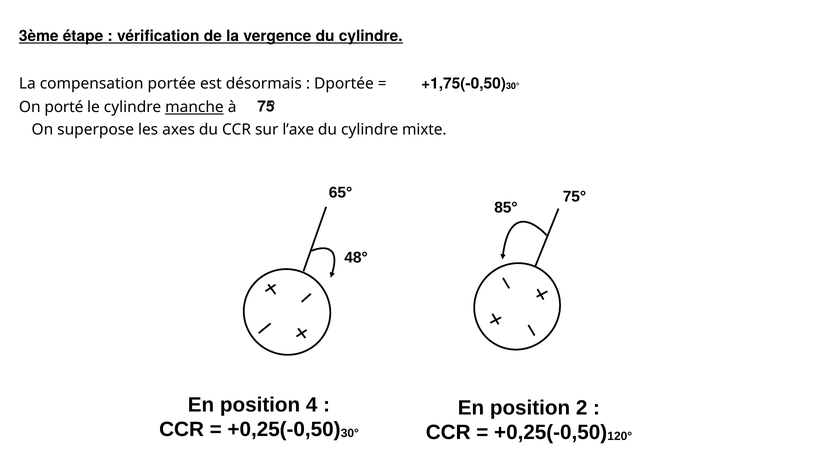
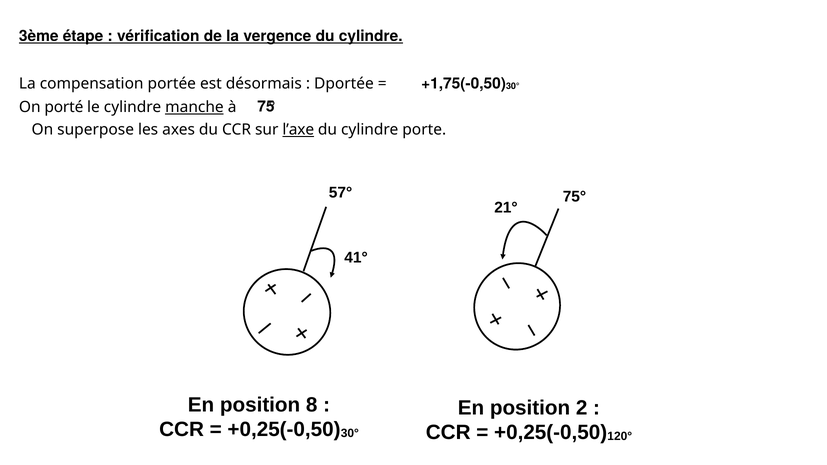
l’axe underline: none -> present
mixte: mixte -> porte
65°: 65° -> 57°
85°: 85° -> 21°
48°: 48° -> 41°
4: 4 -> 8
